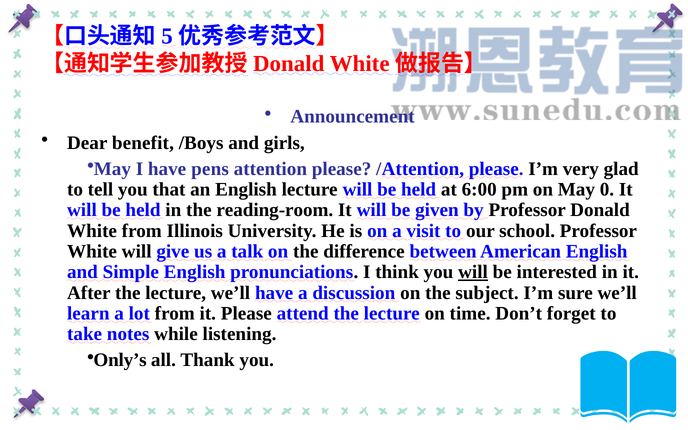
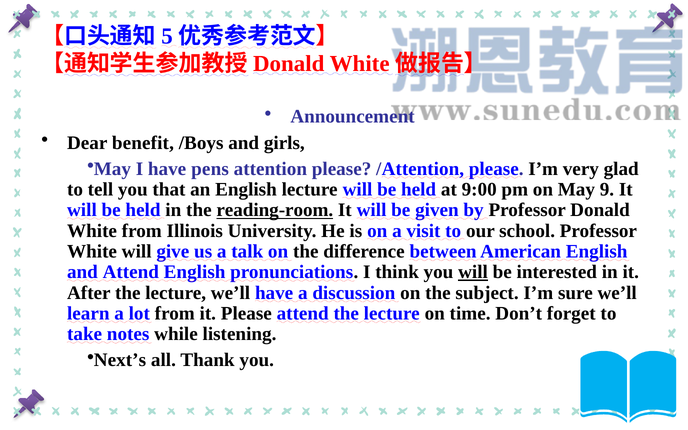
6:00: 6:00 -> 9:00
0: 0 -> 9
reading-room underline: none -> present
and Simple: Simple -> Attend
Only’s: Only’s -> Next’s
